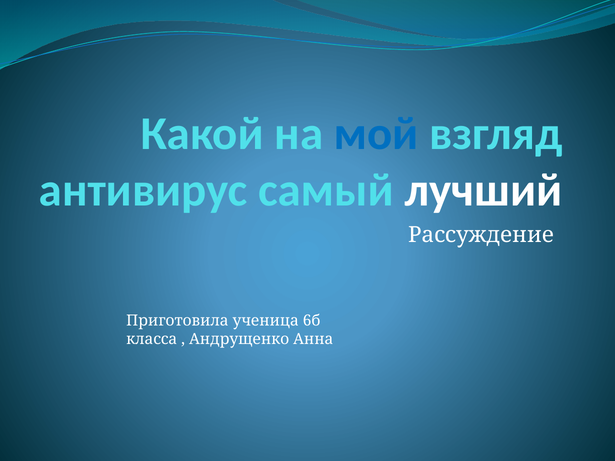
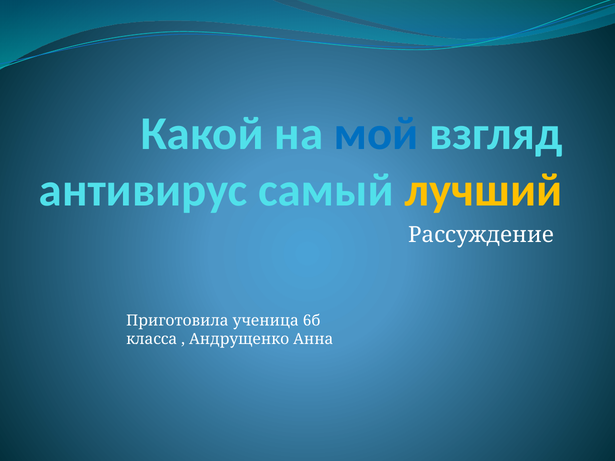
лучший colour: white -> yellow
